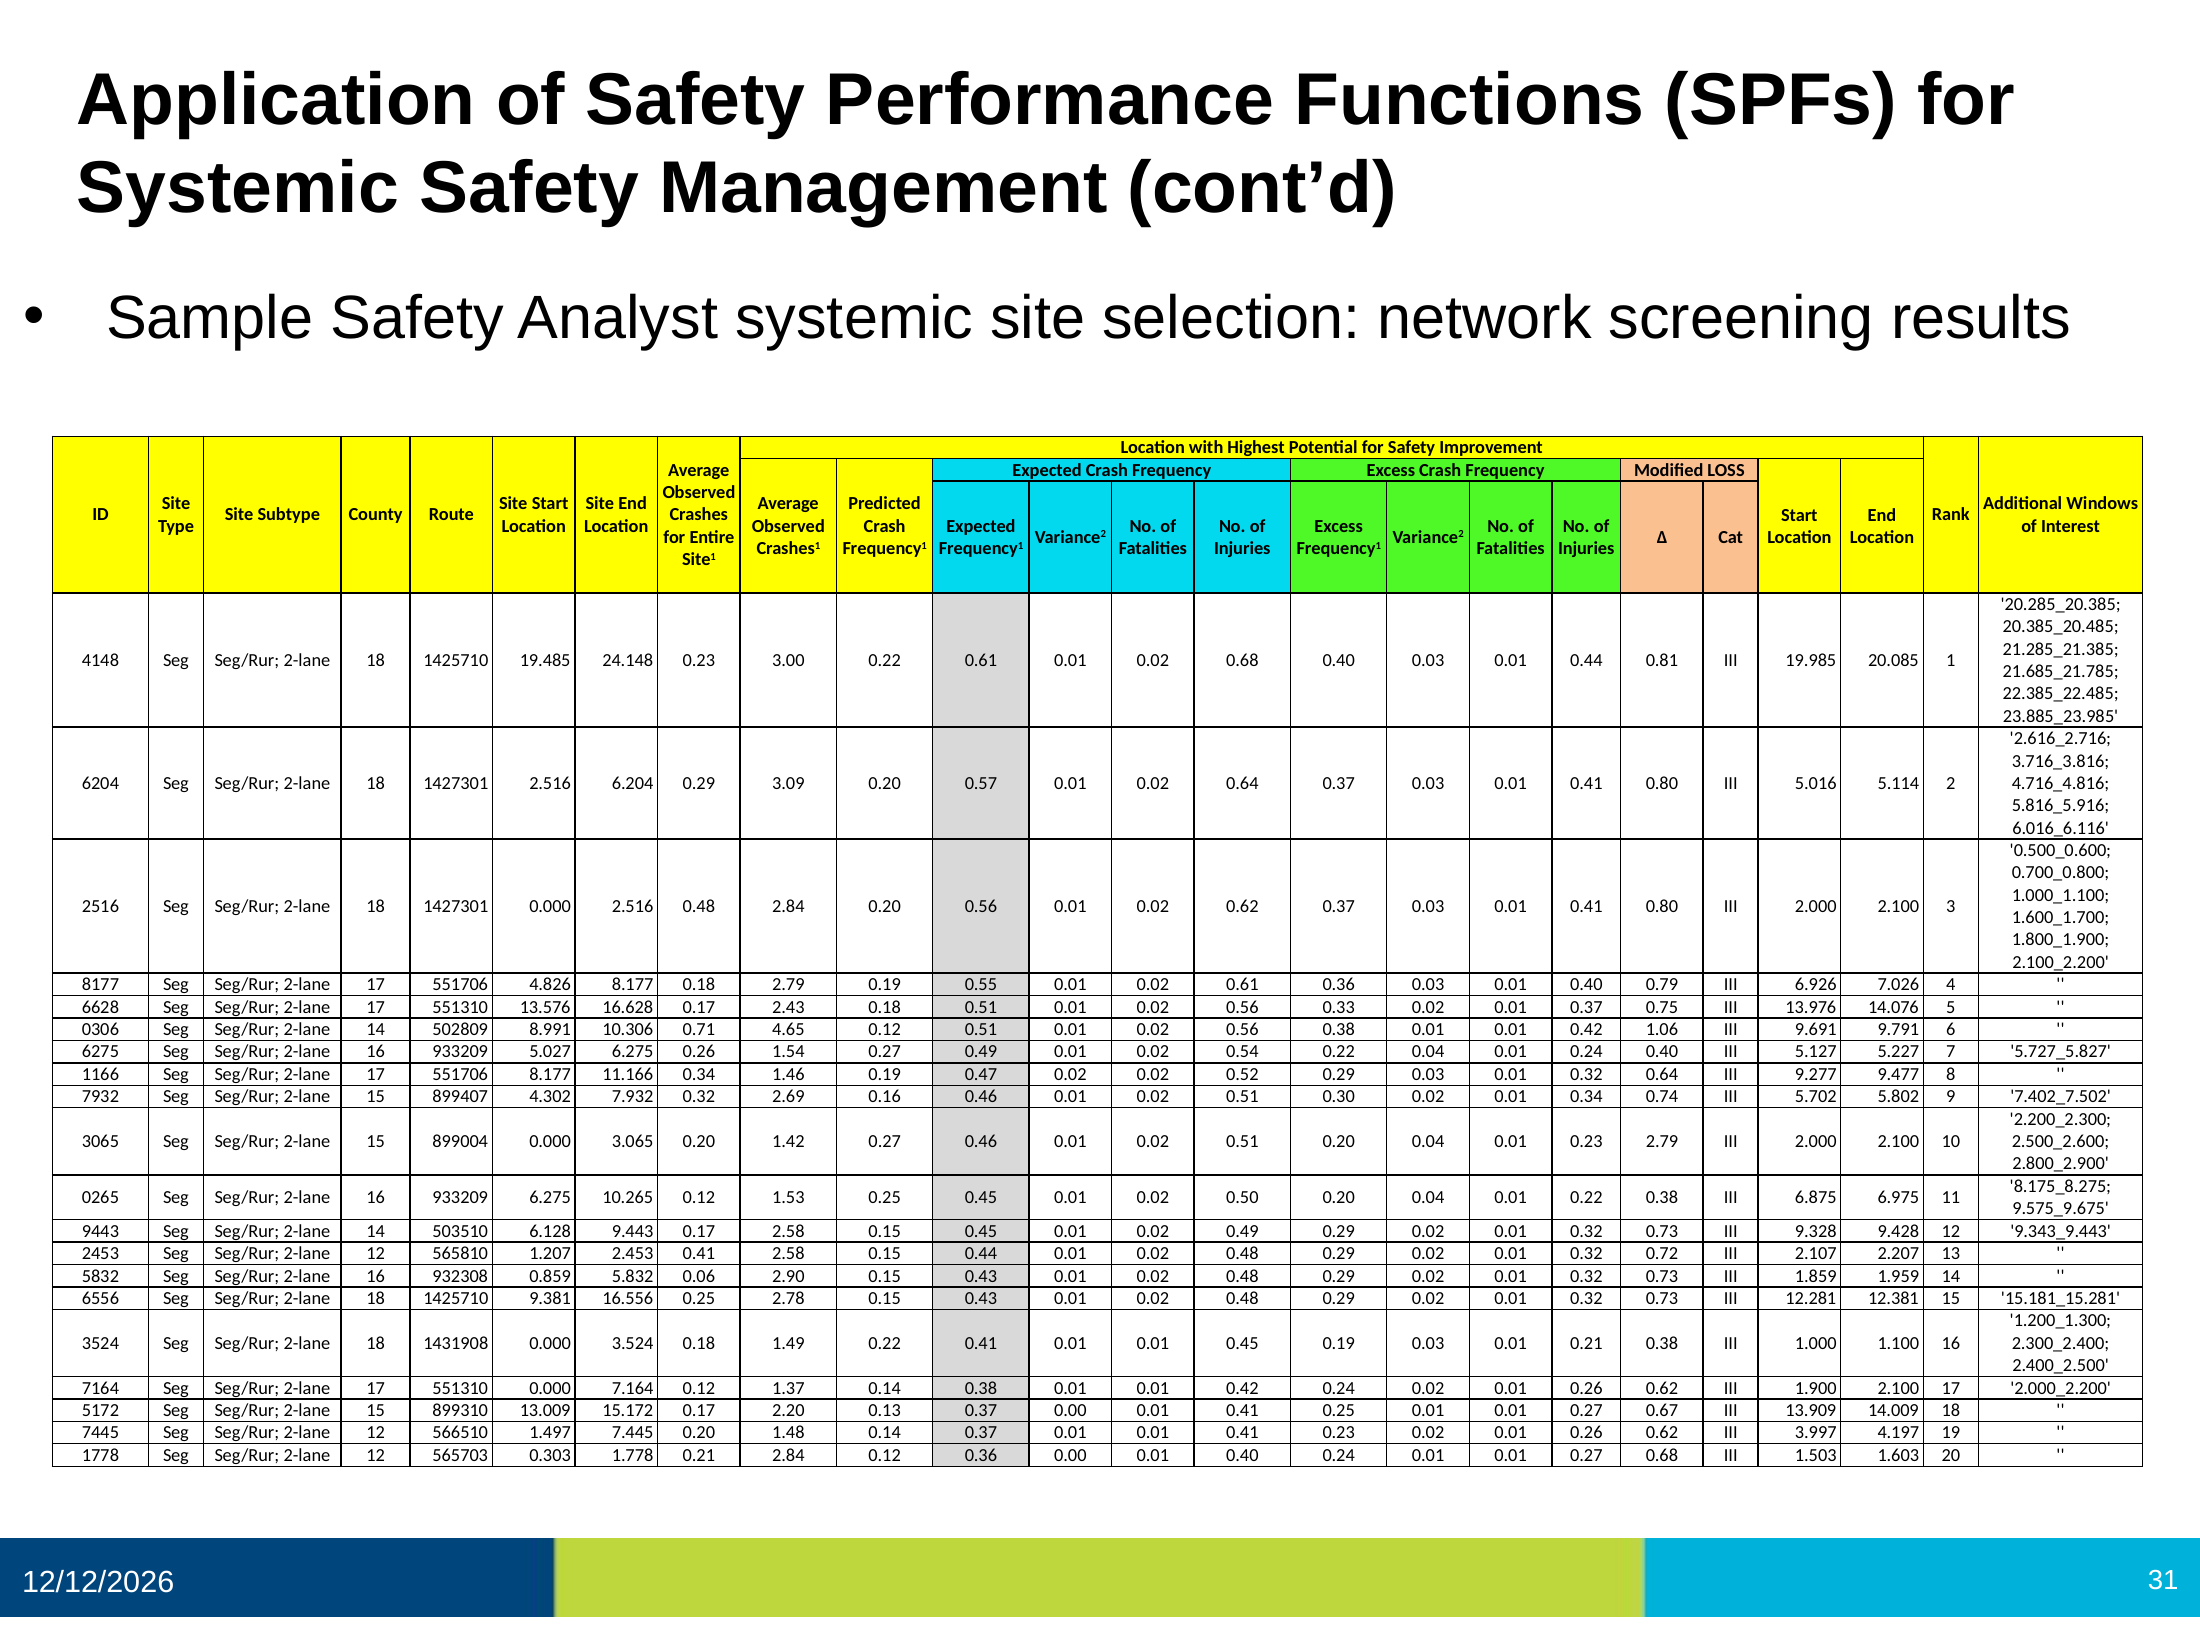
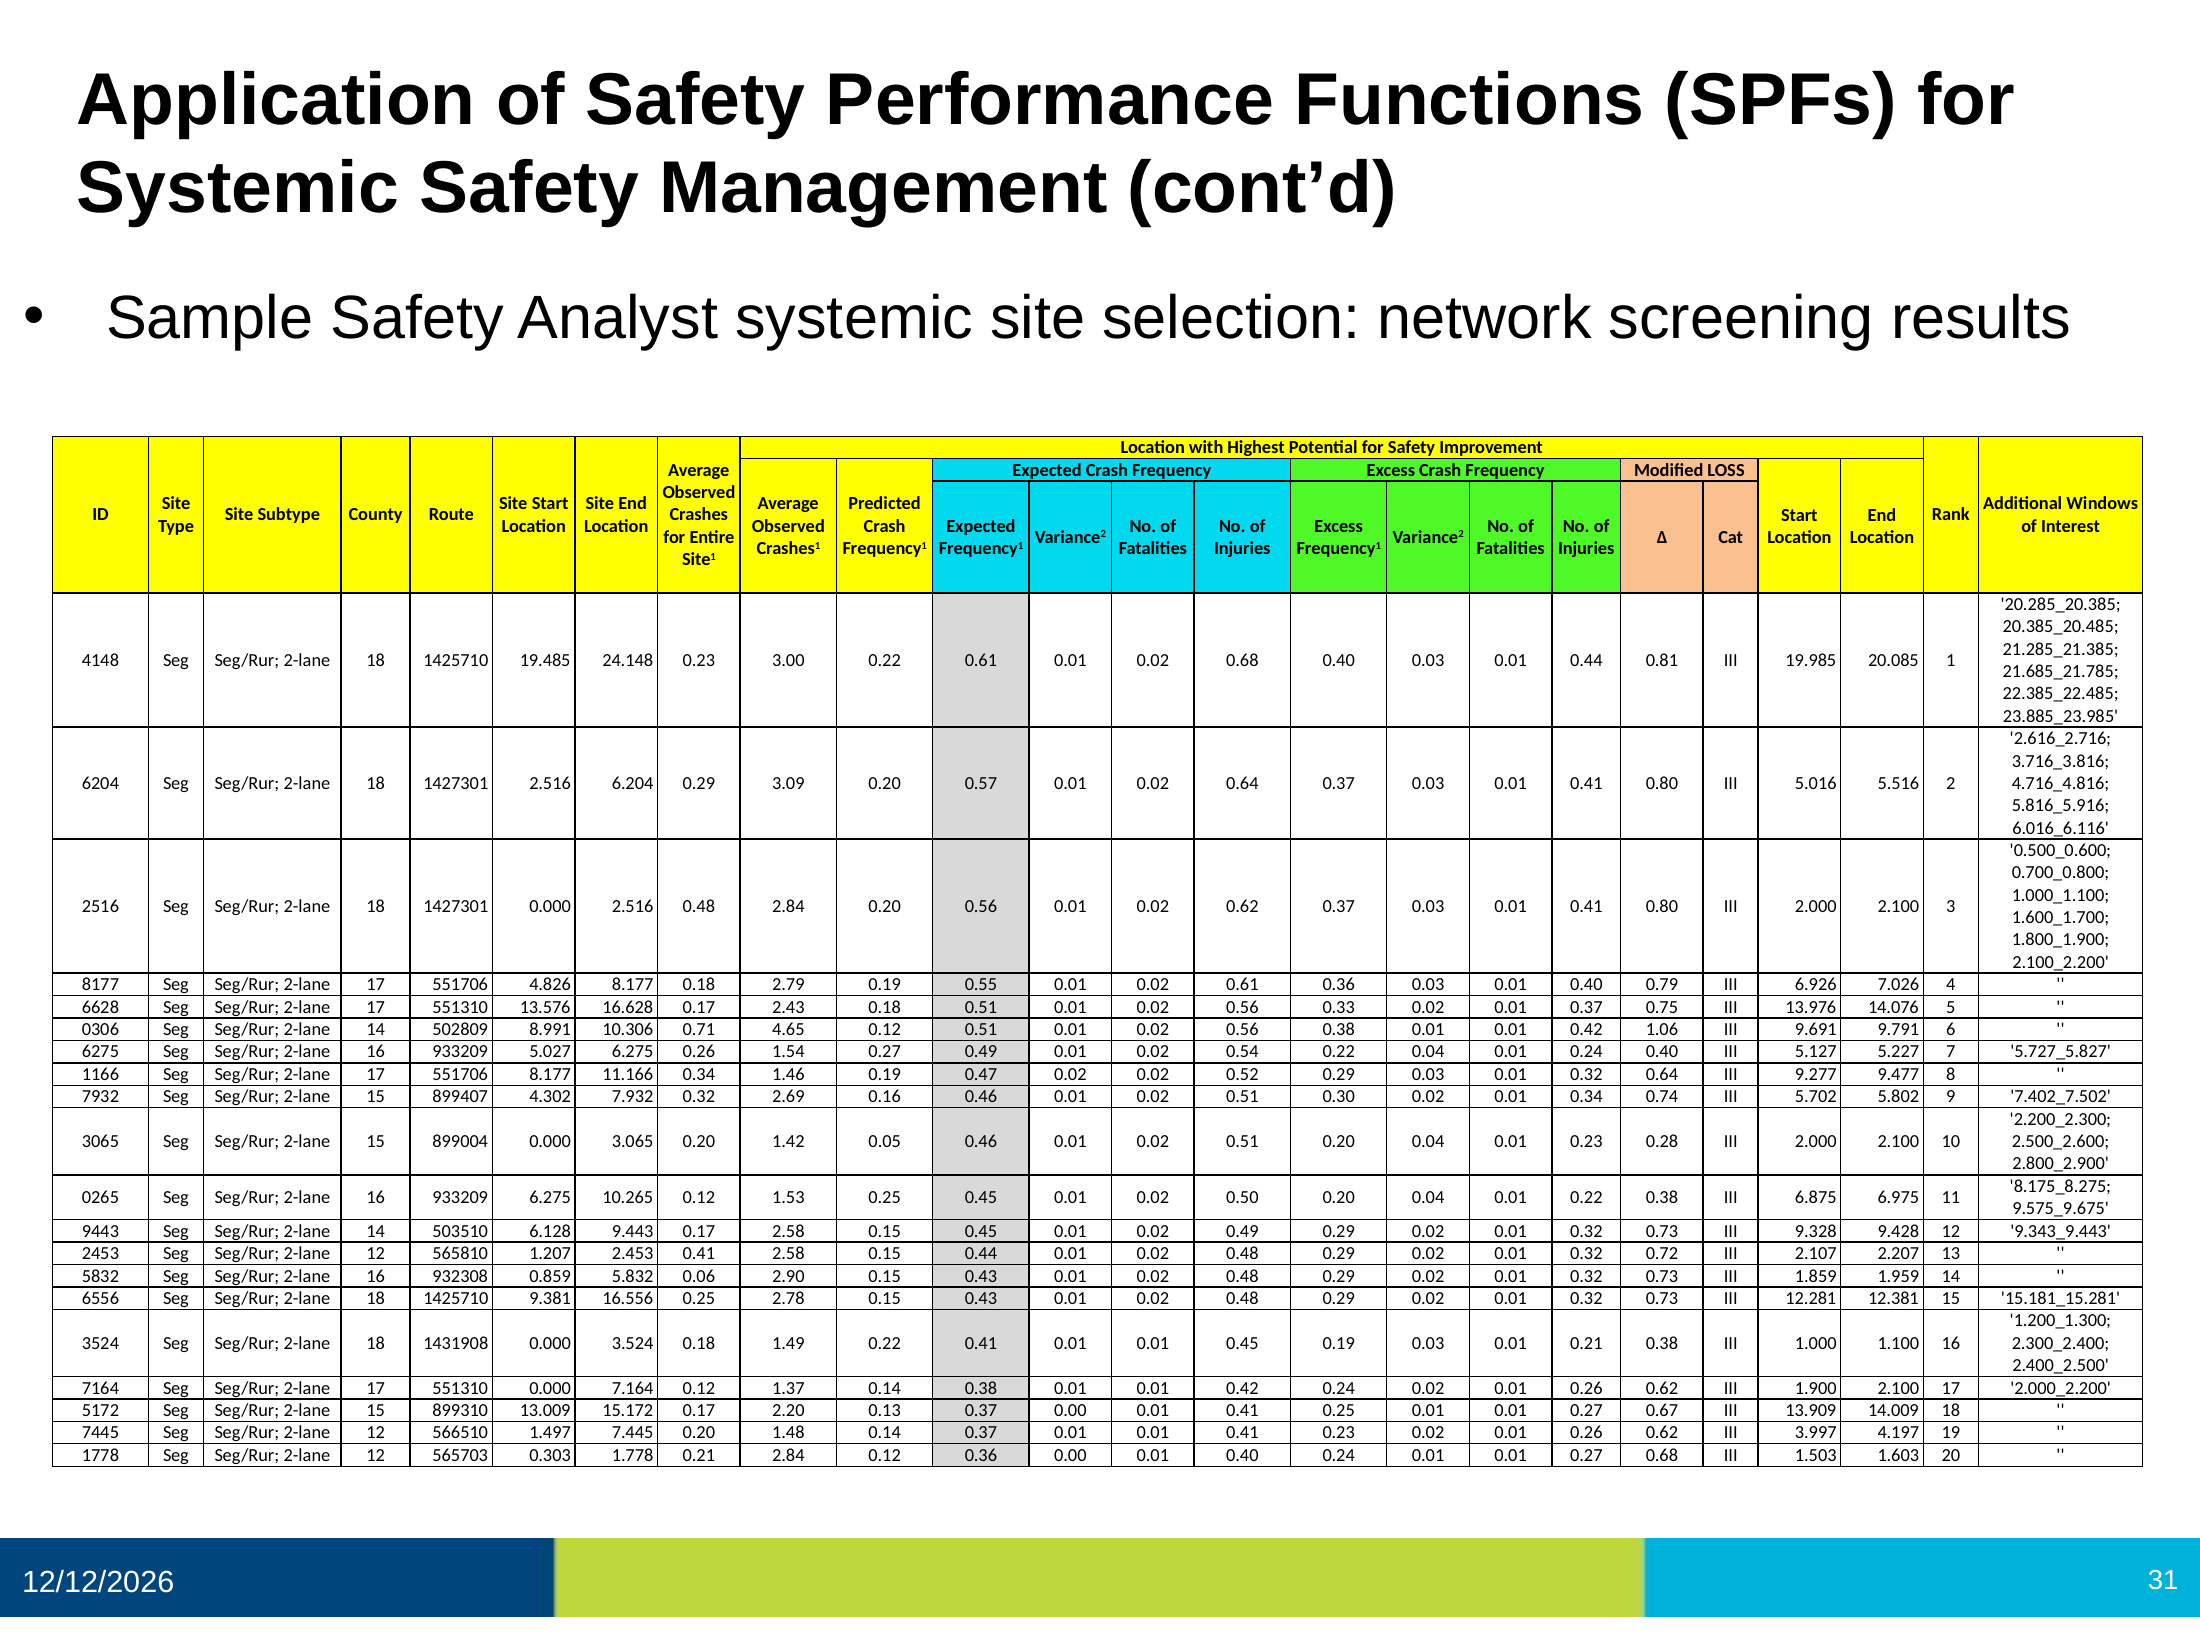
5.114: 5.114 -> 5.516
1.42 0.27: 0.27 -> 0.05
0.23 2.79: 2.79 -> 0.28
